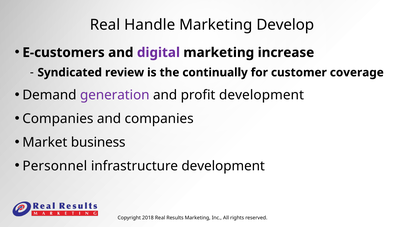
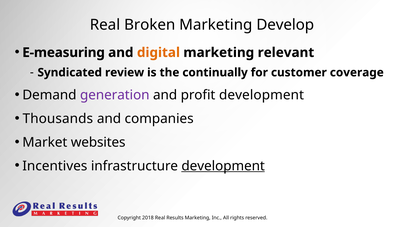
Handle: Handle -> Broken
E-customers: E-customers -> E-measuring
digital colour: purple -> orange
increase: increase -> relevant
Companies at (58, 119): Companies -> Thousands
business: business -> websites
Personnel: Personnel -> Incentives
development at (223, 166) underline: none -> present
